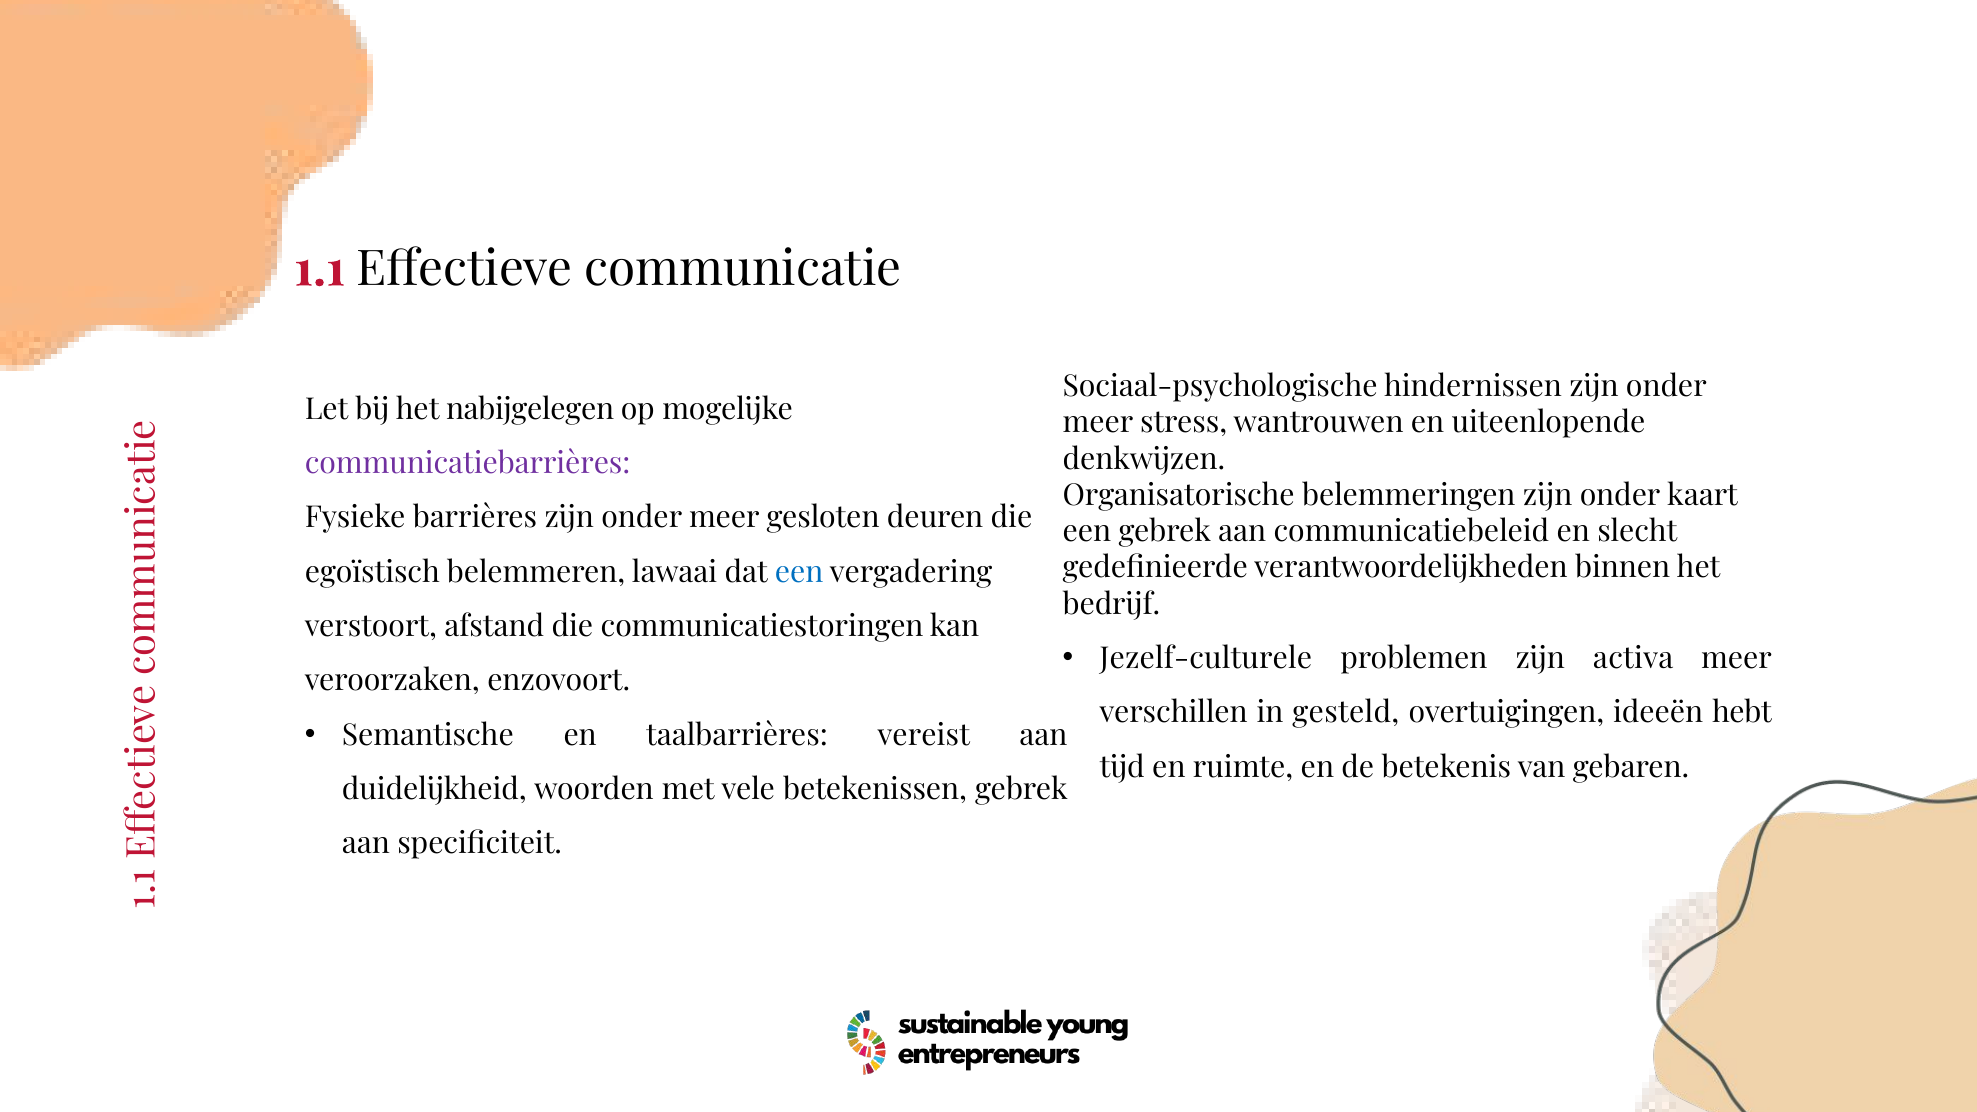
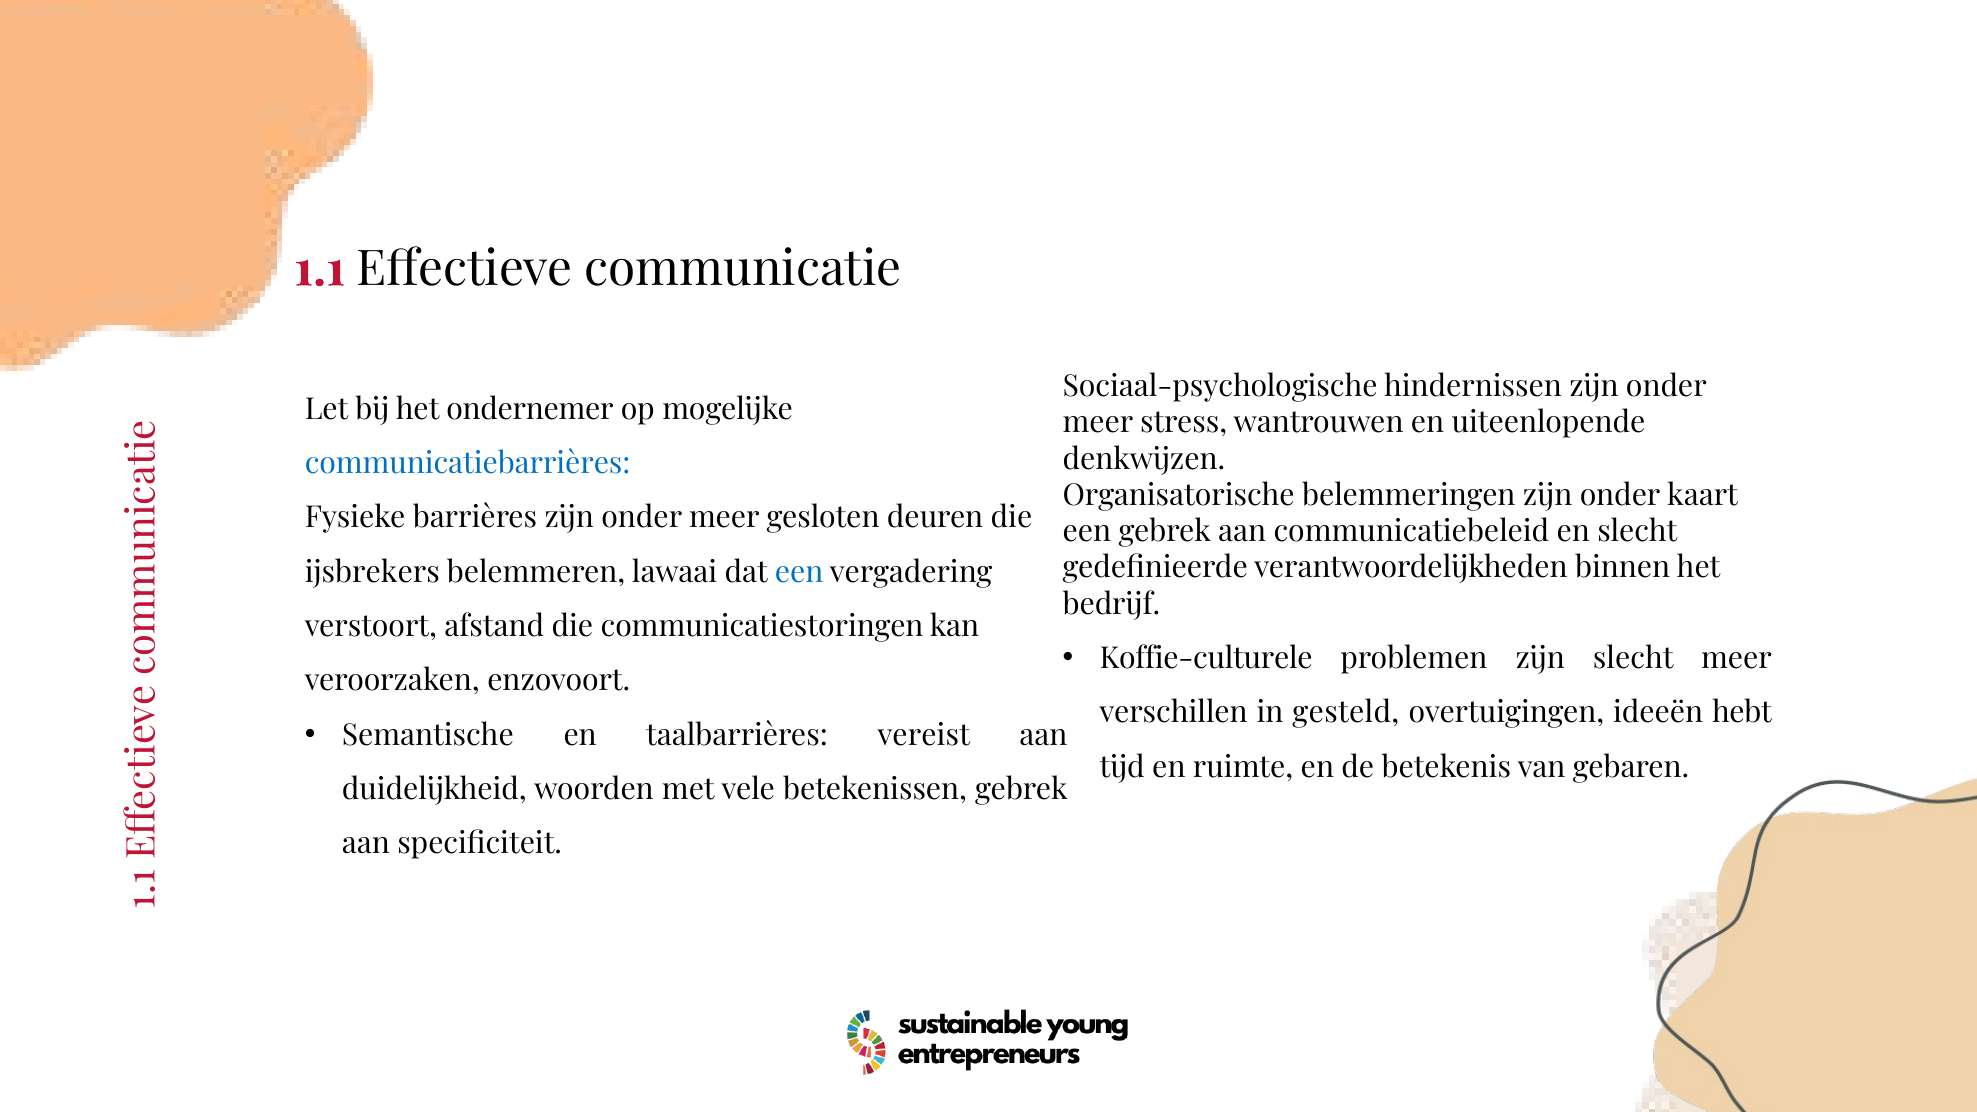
nabijgelegen: nabijgelegen -> ondernemer
communicatiebarrières colour: purple -> blue
egoïstisch: egoïstisch -> ijsbrekers
Jezelf-culturele: Jezelf-culturele -> Koffie-culturele
zijn activa: activa -> slecht
